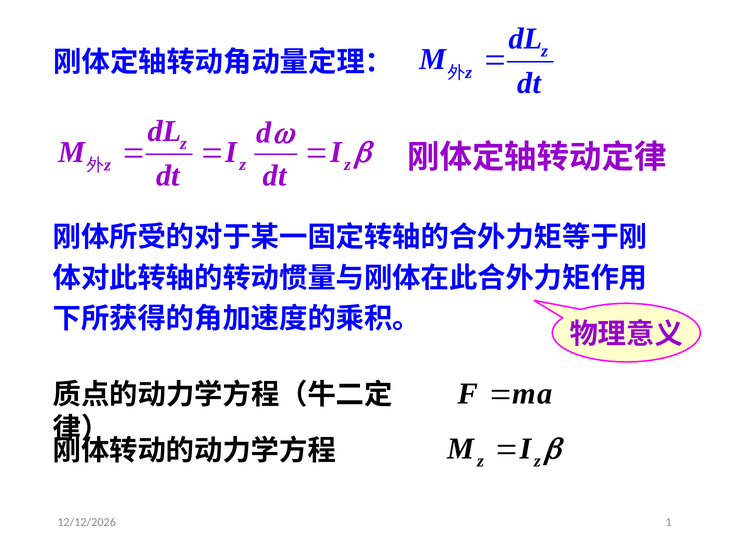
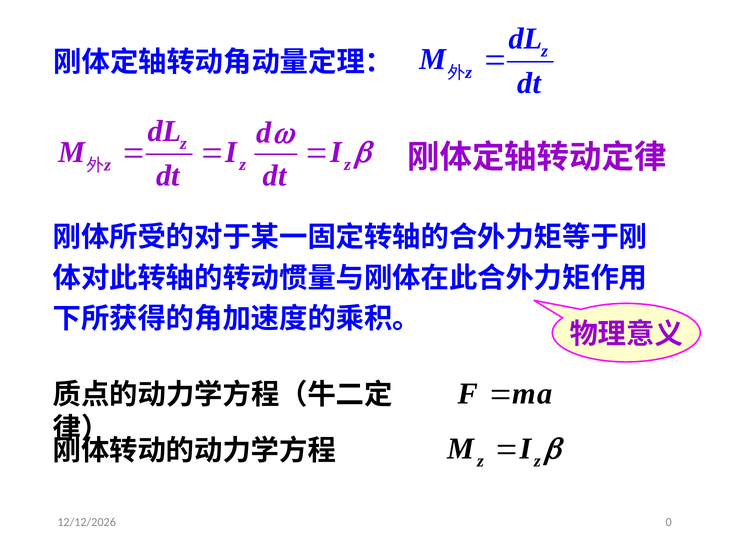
1: 1 -> 0
